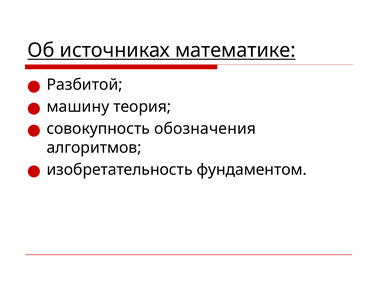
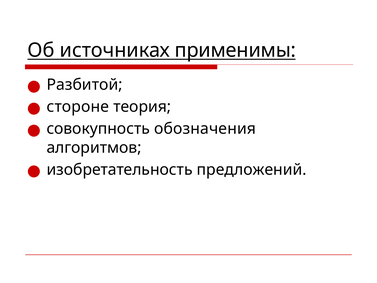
математике: математике -> применимы
машину: машину -> стороне
фундаментом: фундаментом -> предложений
